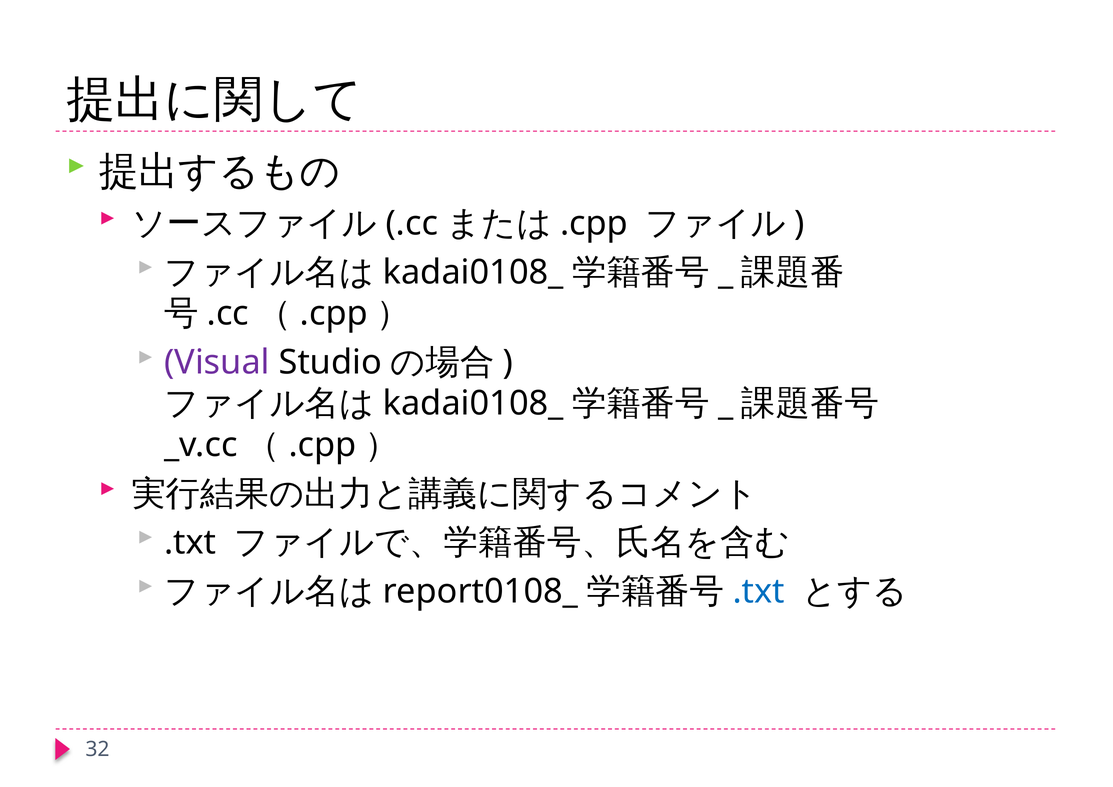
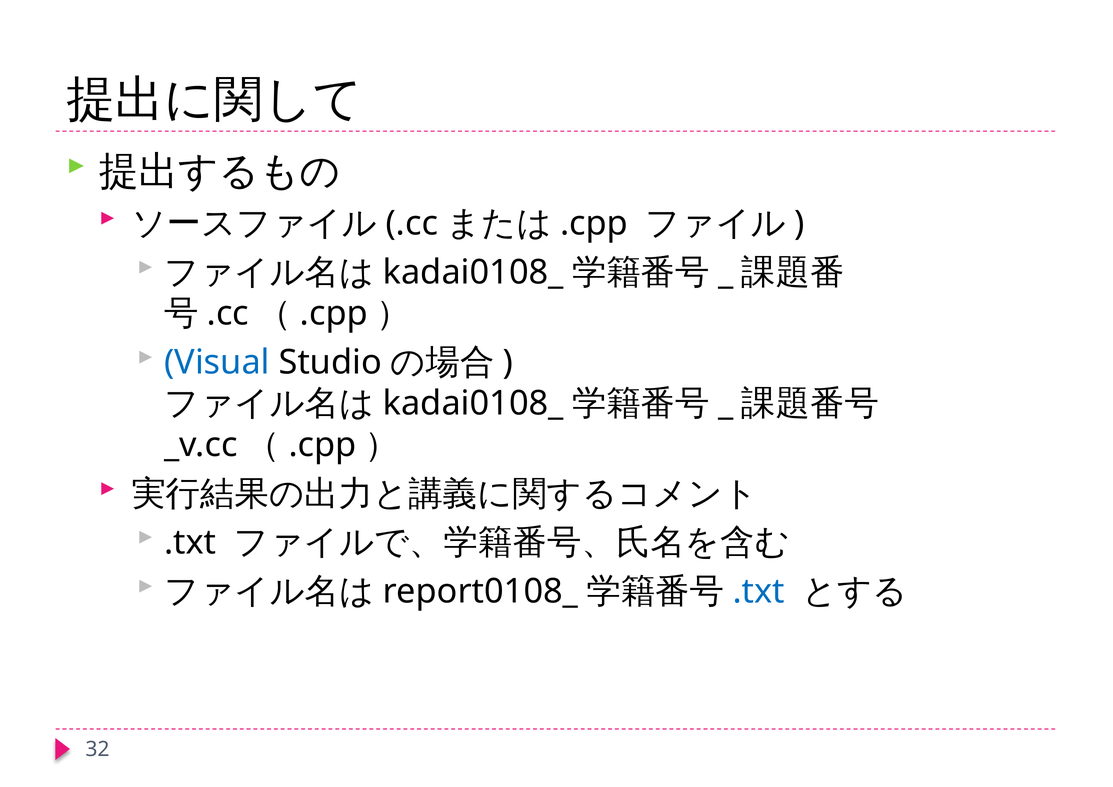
Visual colour: purple -> blue
